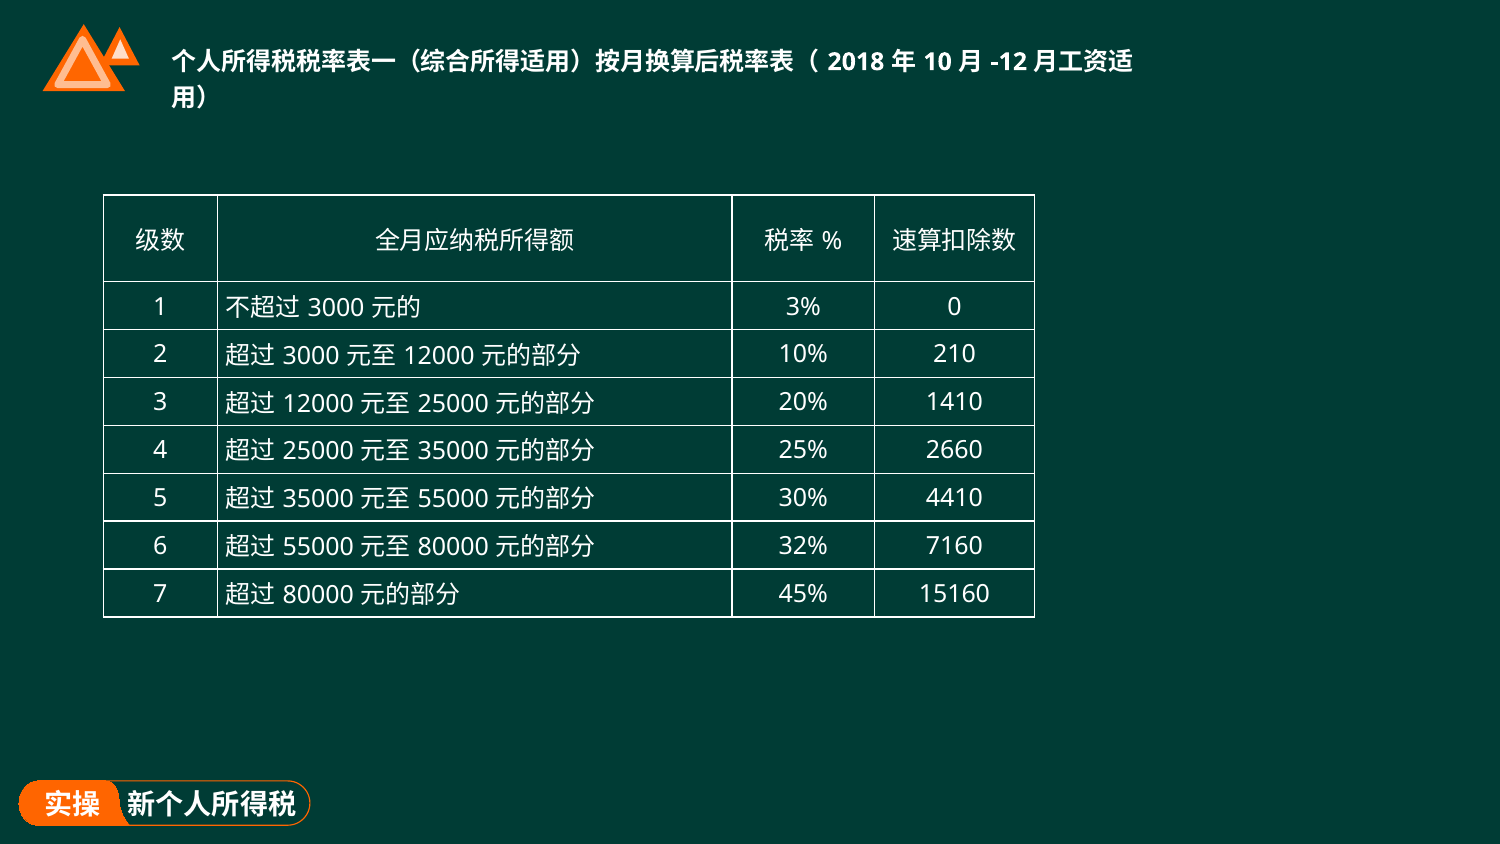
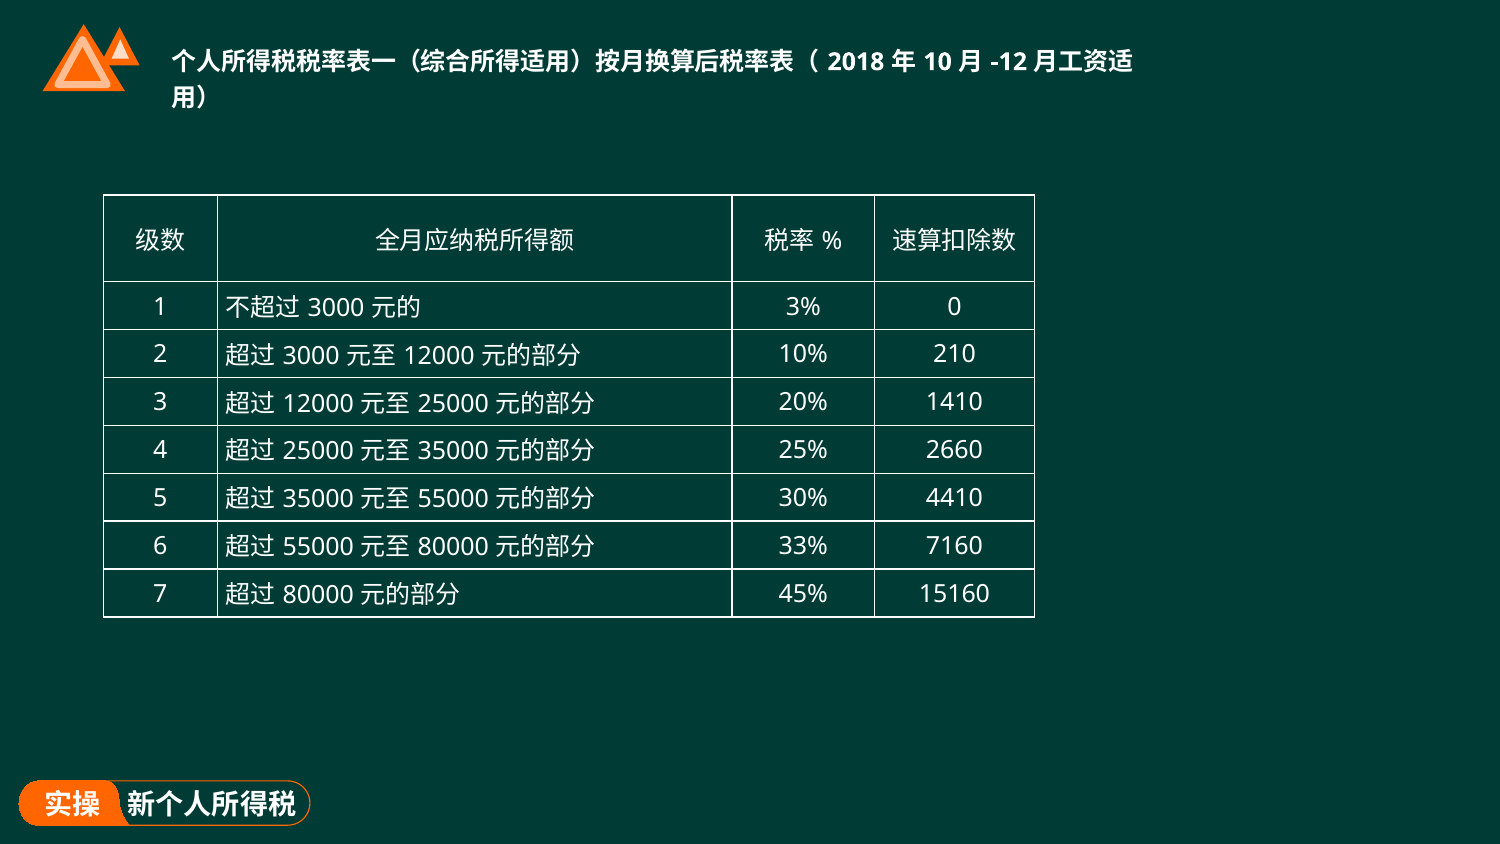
32%: 32% -> 33%
